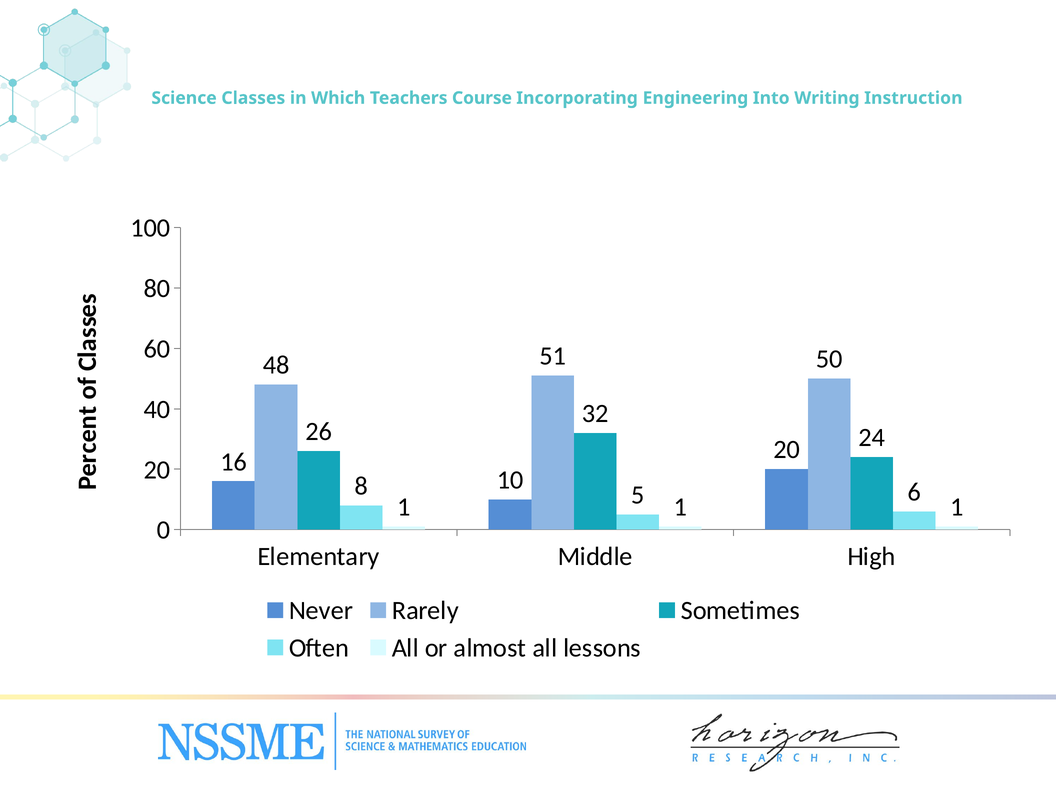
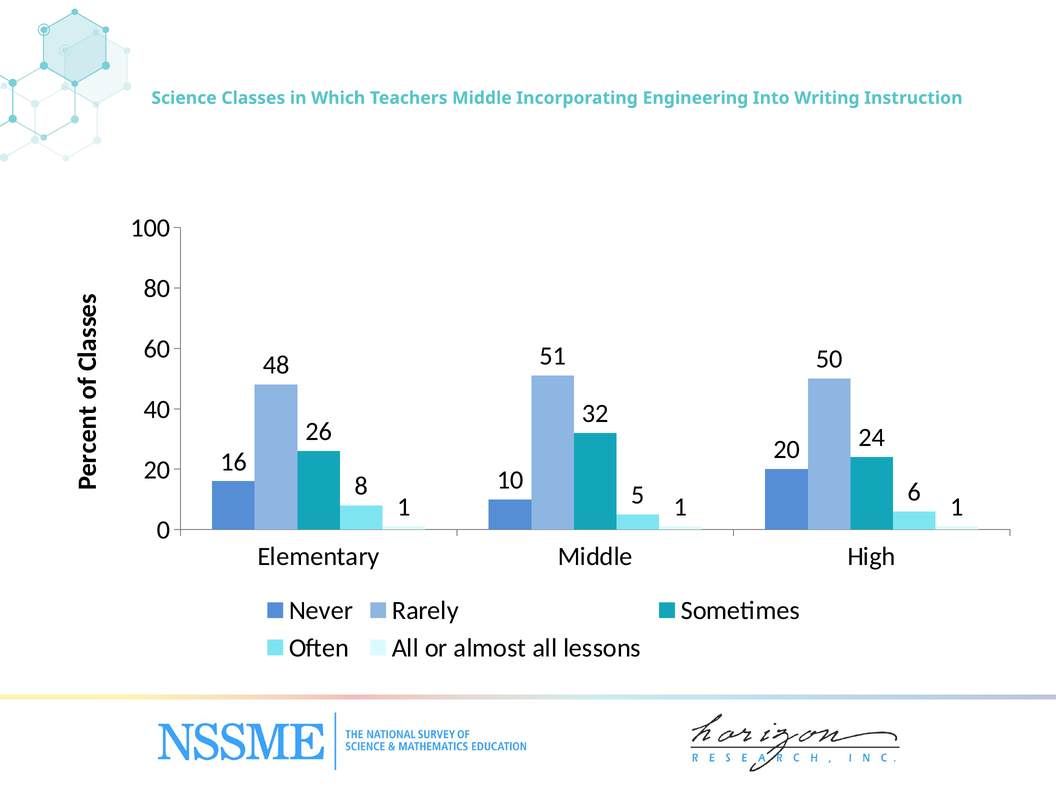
Teachers Course: Course -> Middle
